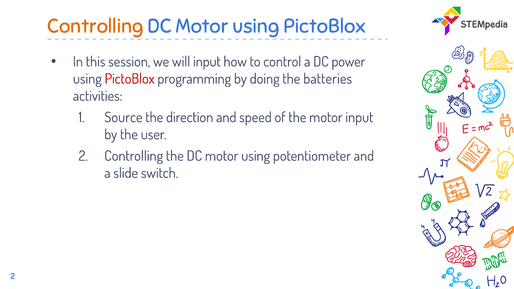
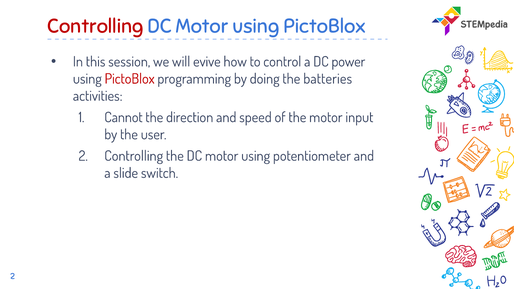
Controlling at (95, 26) colour: orange -> red
will input: input -> evive
Source: Source -> Cannot
